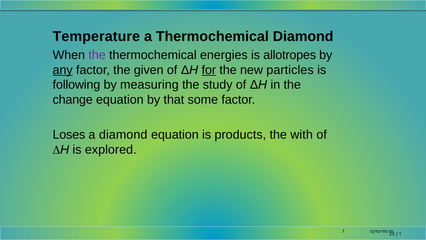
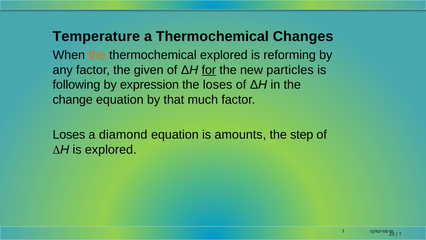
Thermochemical Diamond: Diamond -> Changes
the at (97, 55) colour: purple -> orange
thermochemical energies: energies -> explored
allotropes: allotropes -> reforming
any underline: present -> none
measuring: measuring -> expression
the study: study -> loses
some: some -> much
products: products -> amounts
with: with -> step
